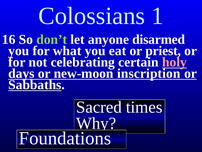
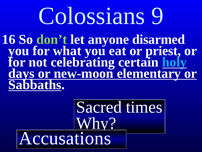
1: 1 -> 9
holy colour: pink -> light blue
inscription: inscription -> elementary
Foundations: Foundations -> Accusations
